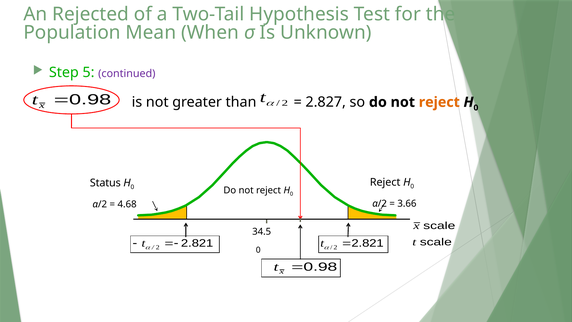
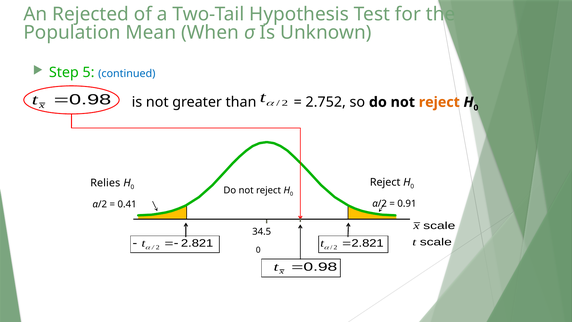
continued colour: purple -> blue
2.827: 2.827 -> 2.752
Status: Status -> Relies
3.66: 3.66 -> 0.91
4.68: 4.68 -> 0.41
